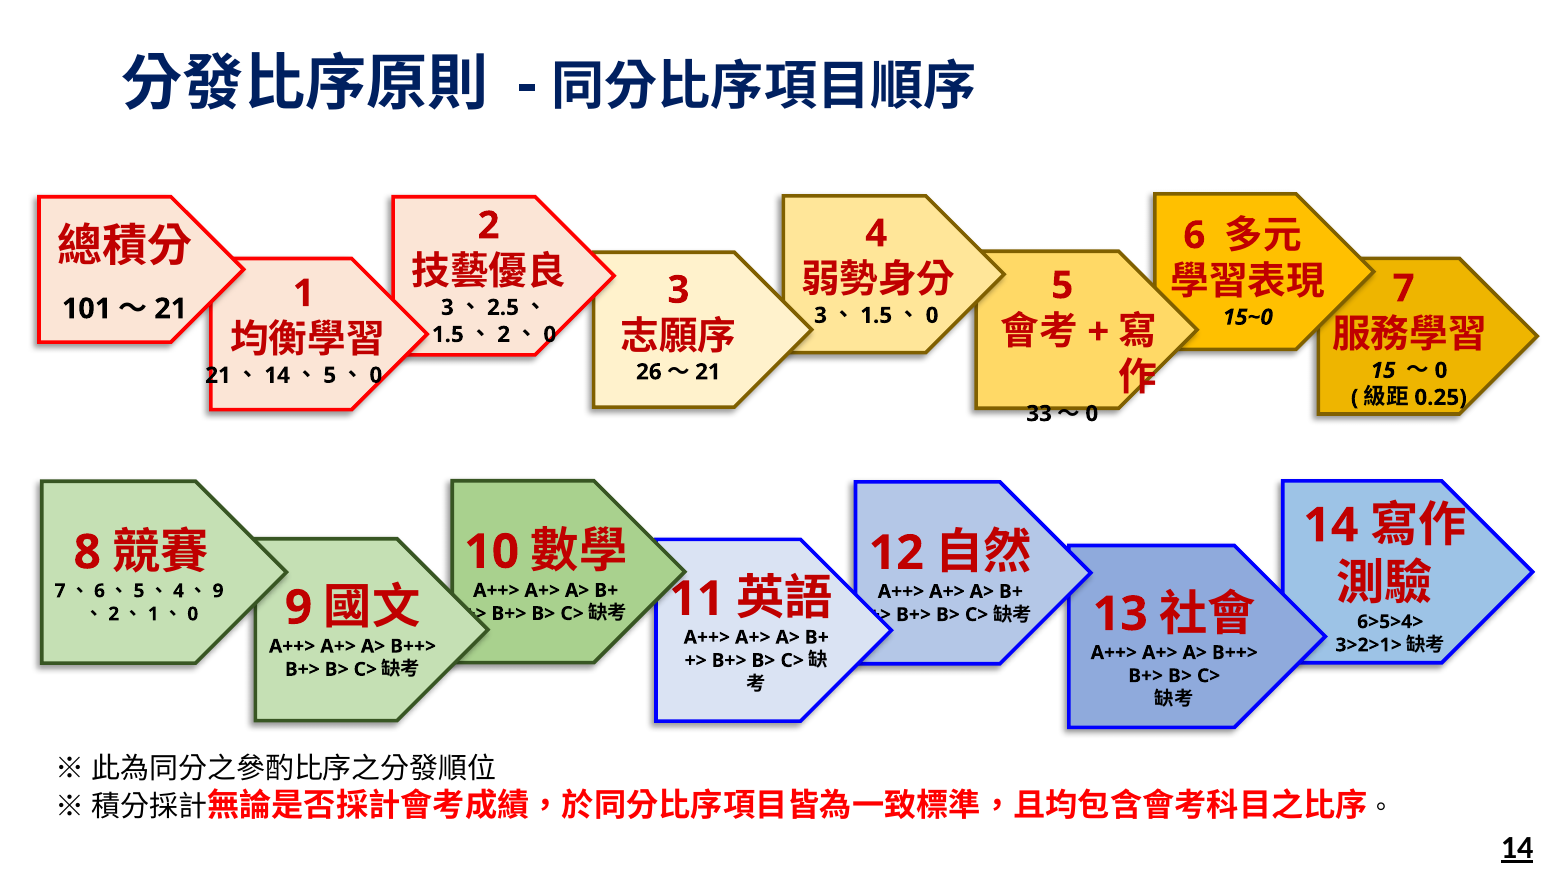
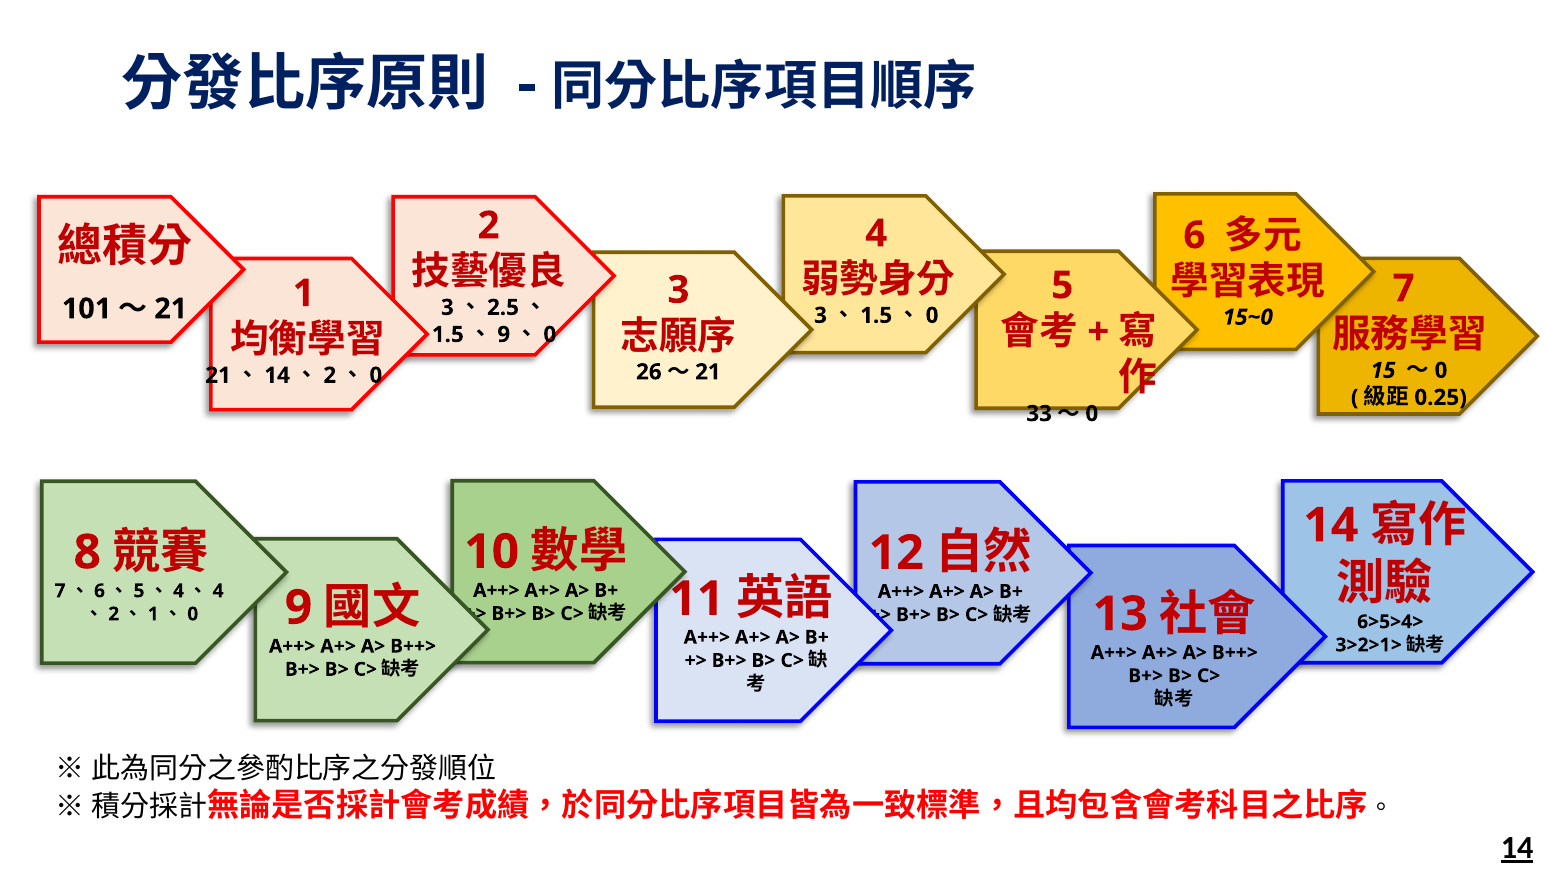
2 at (504, 335): 2 -> 9
5 at (330, 375): 5 -> 2
9 at (218, 591): 9 -> 4
